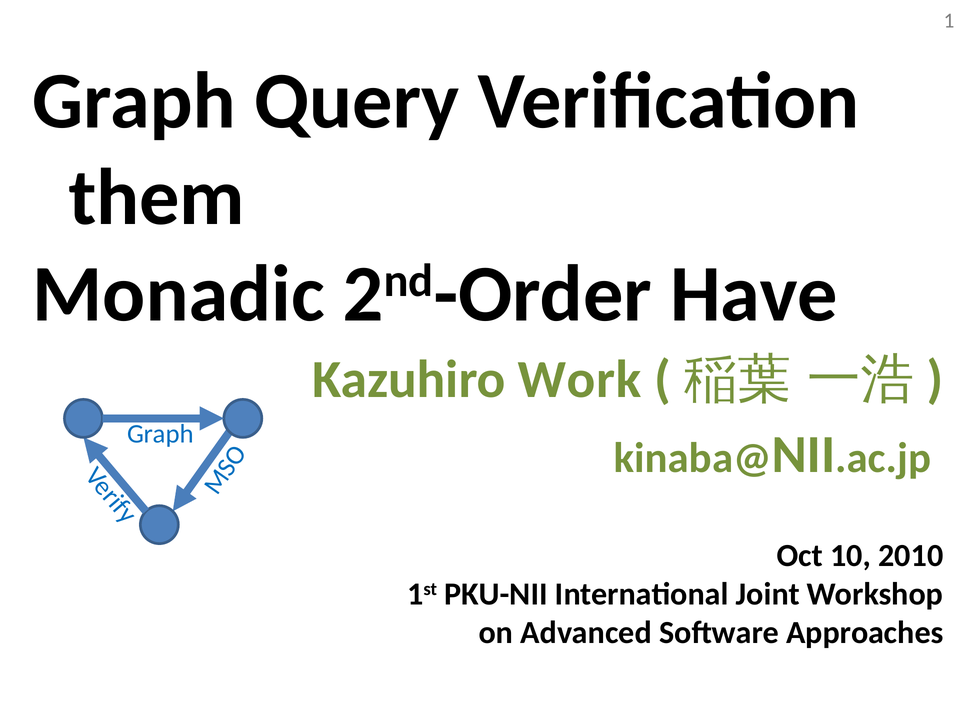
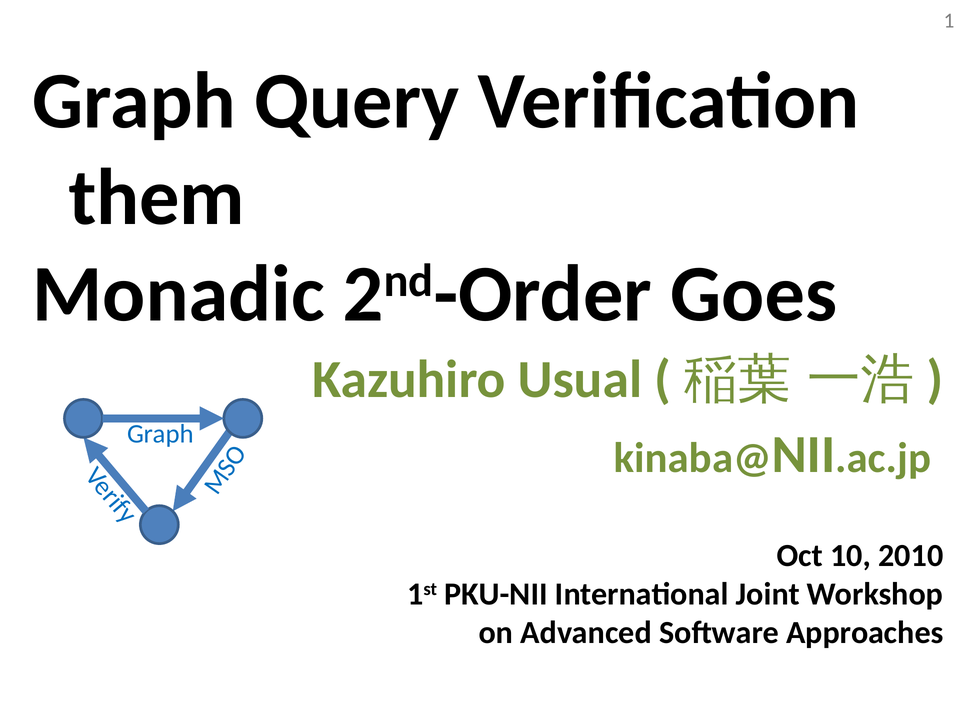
Have: Have -> Goes
Work: Work -> Usual
